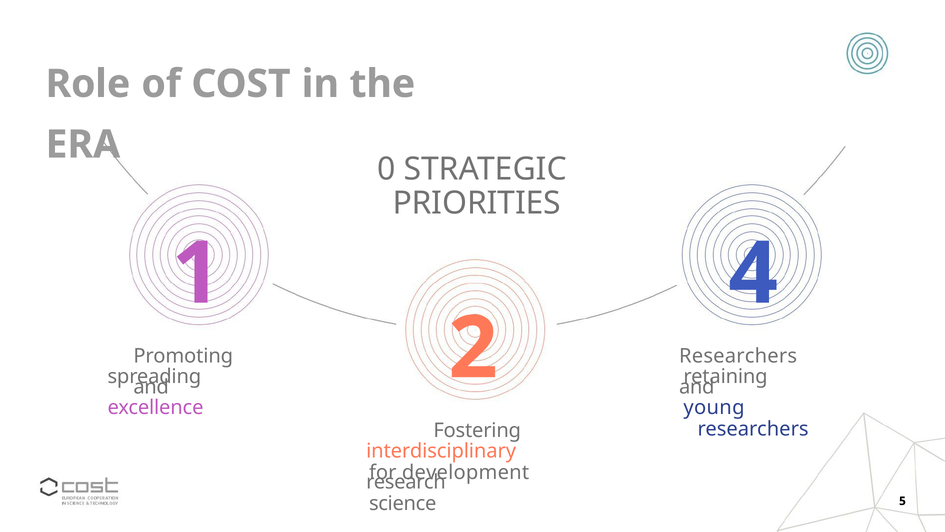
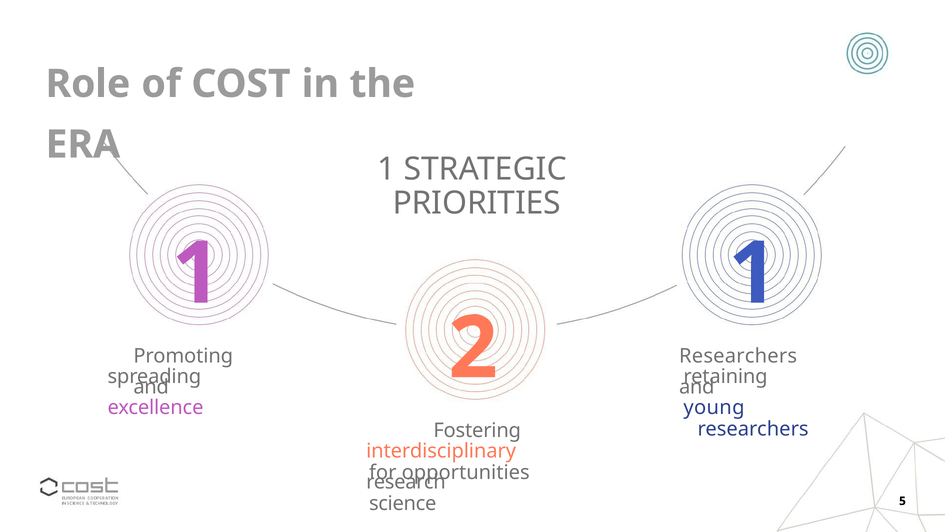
ERA 0: 0 -> 1
1 4: 4 -> 1
development: development -> opportunities
